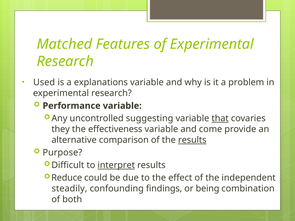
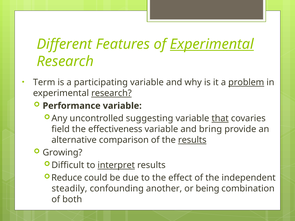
Matched: Matched -> Different
Experimental at (212, 44) underline: none -> present
Used: Used -> Term
explanations: explanations -> participating
problem underline: none -> present
research at (111, 93) underline: none -> present
they: they -> field
come: come -> bring
Purpose: Purpose -> Growing
findings: findings -> another
